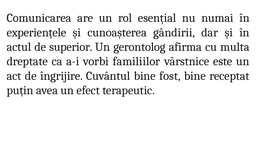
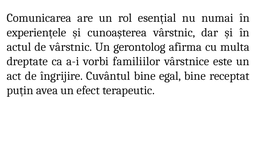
cunoașterea gândirii: gândirii -> vârstnic
de superior: superior -> vârstnic
fost: fost -> egal
